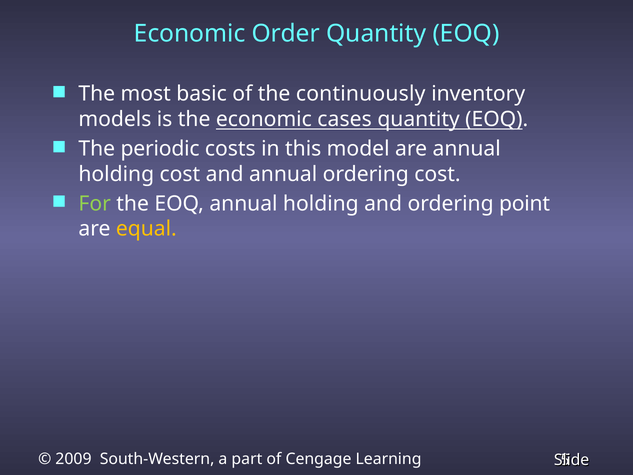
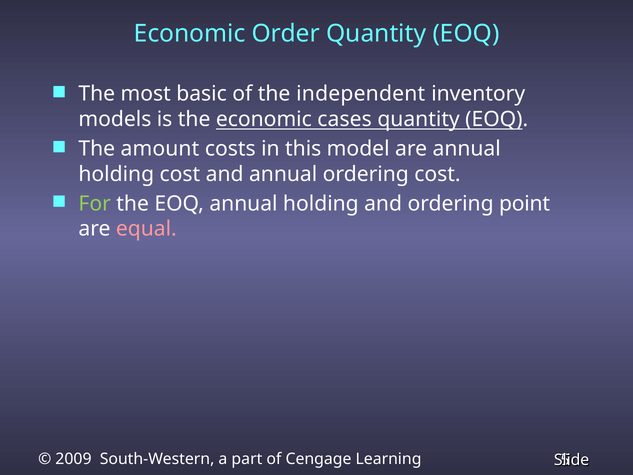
continuously: continuously -> independent
periodic: periodic -> amount
equal colour: yellow -> pink
